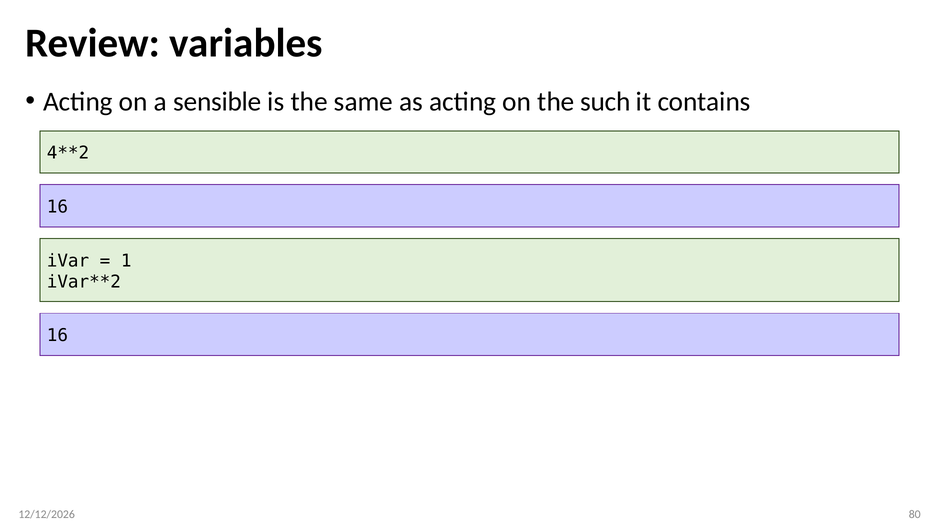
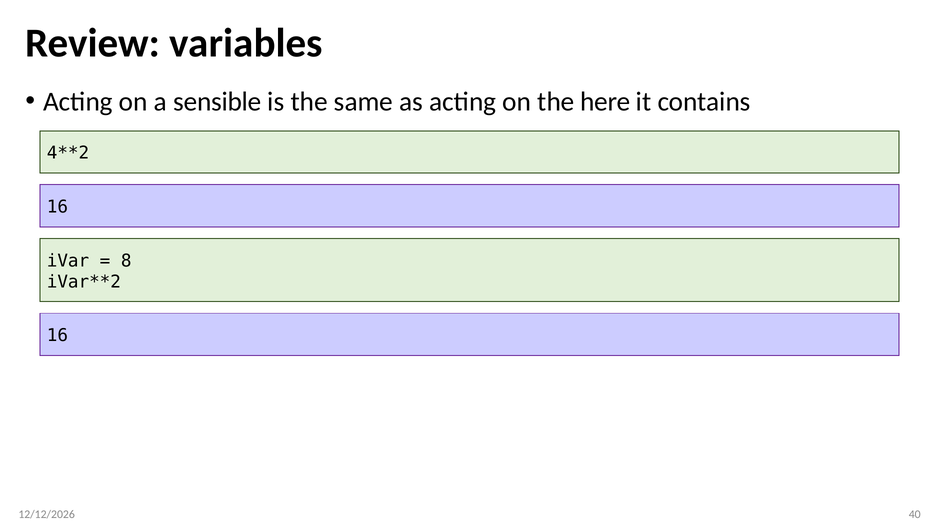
such: such -> here
1: 1 -> 8
80: 80 -> 40
